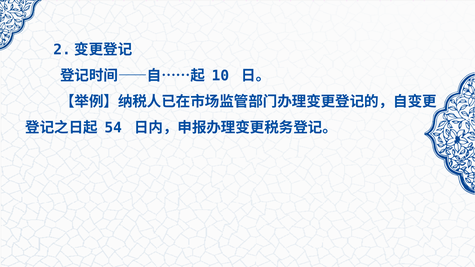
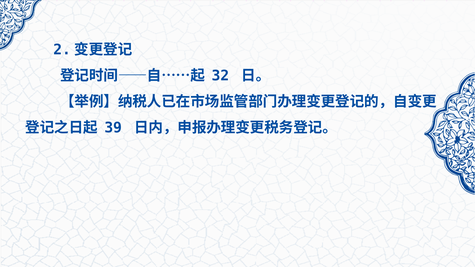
10: 10 -> 32
54: 54 -> 39
